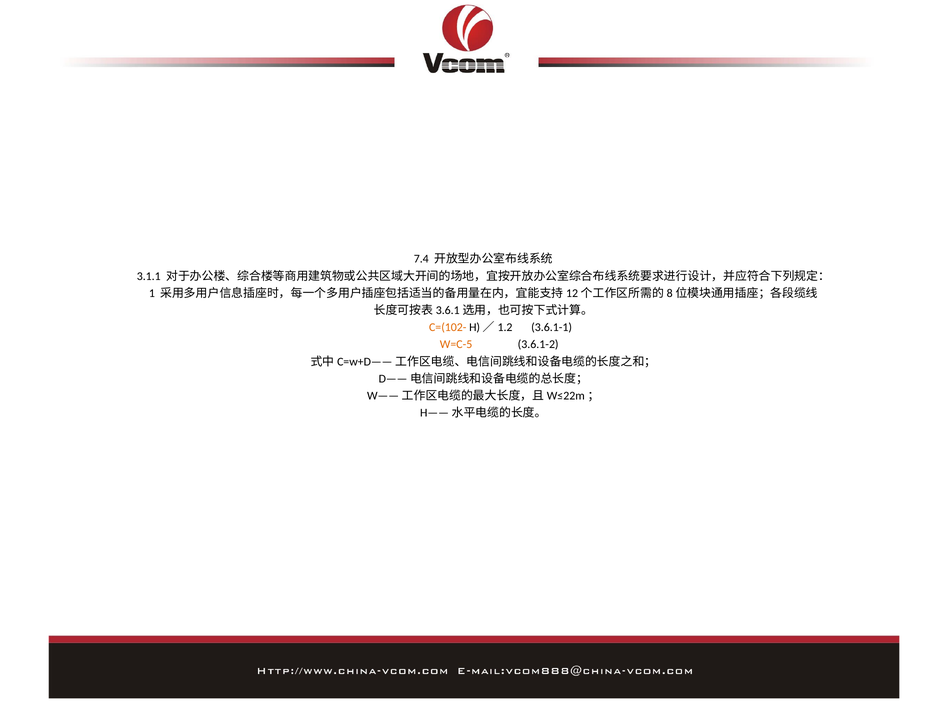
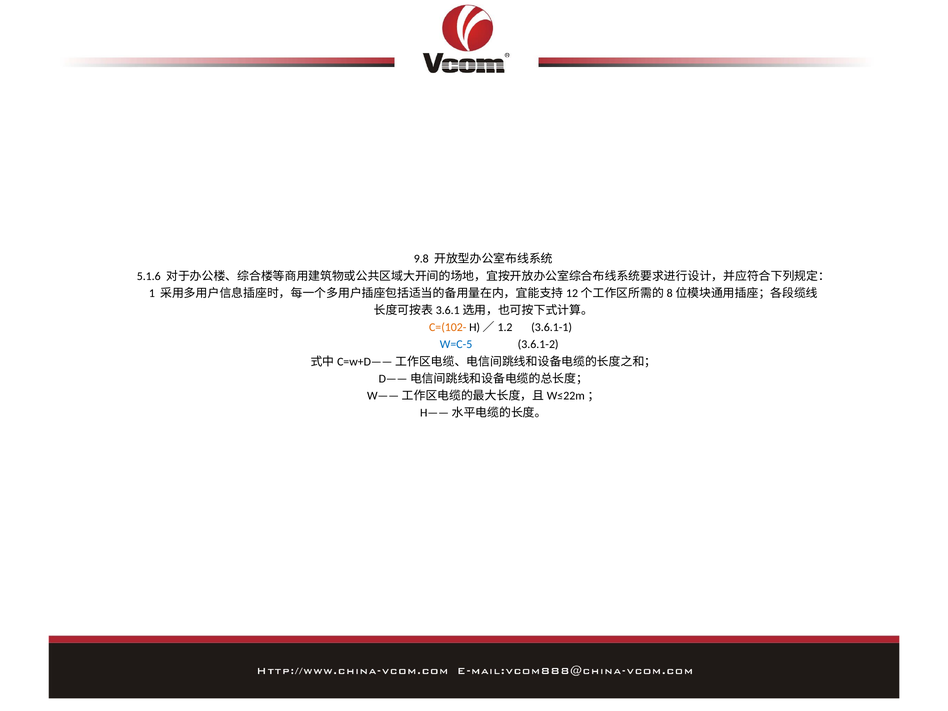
7.4: 7.4 -> 9.8
3.1.1: 3.1.1 -> 5.1.6
W=C-5 colour: orange -> blue
